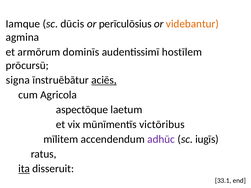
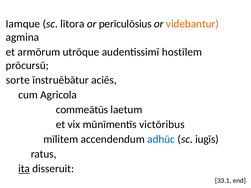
dūcis: dūcis -> lītora
dominīs: dominīs -> utrōque
signa: signa -> sorte
aciēs underline: present -> none
aspectōque: aspectōque -> commeātūs
adhūc colour: purple -> blue
